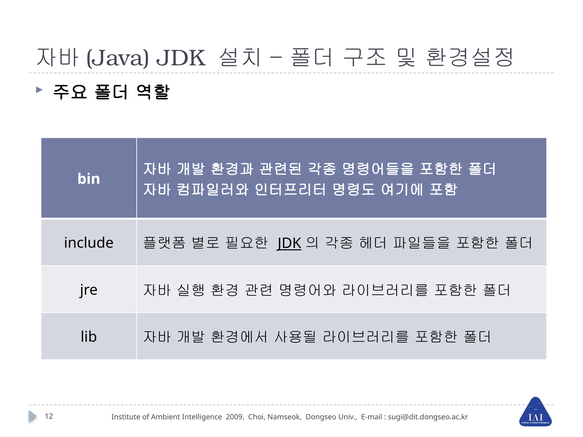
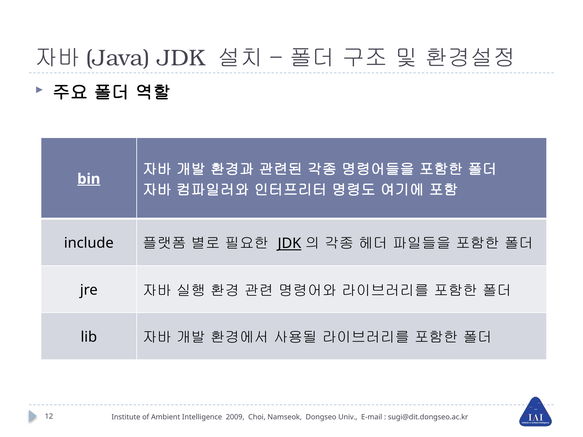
bin underline: none -> present
